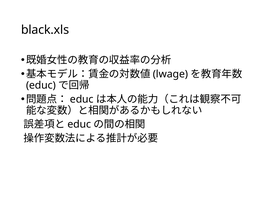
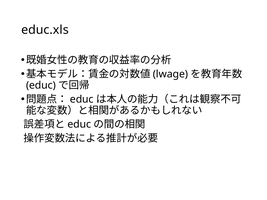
black.xls: black.xls -> educ.xls
